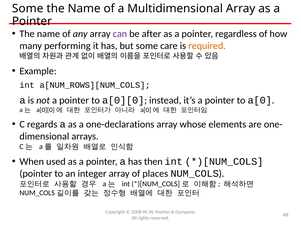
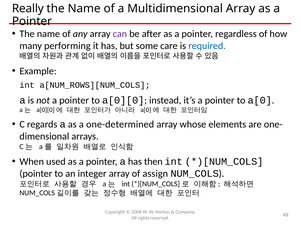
Some at (28, 9): Some -> Really
required colour: orange -> blue
one-declarations: one-declarations -> one-determined
places: places -> assign
